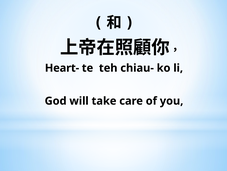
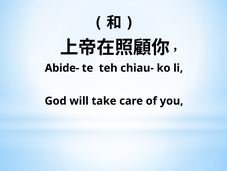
Heart-: Heart- -> Abide-
